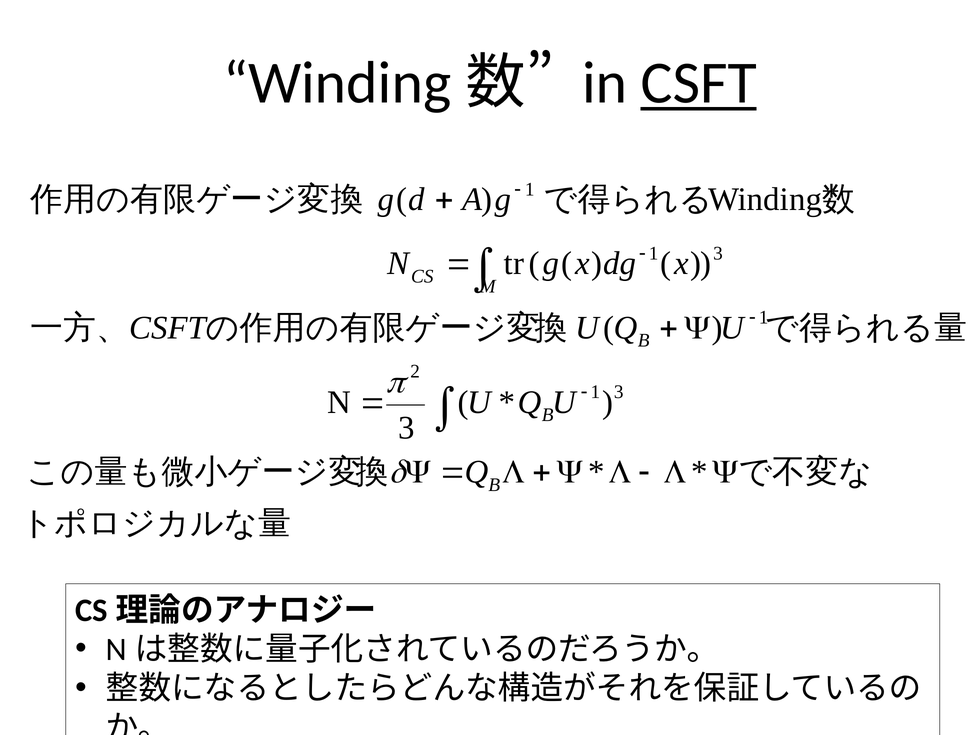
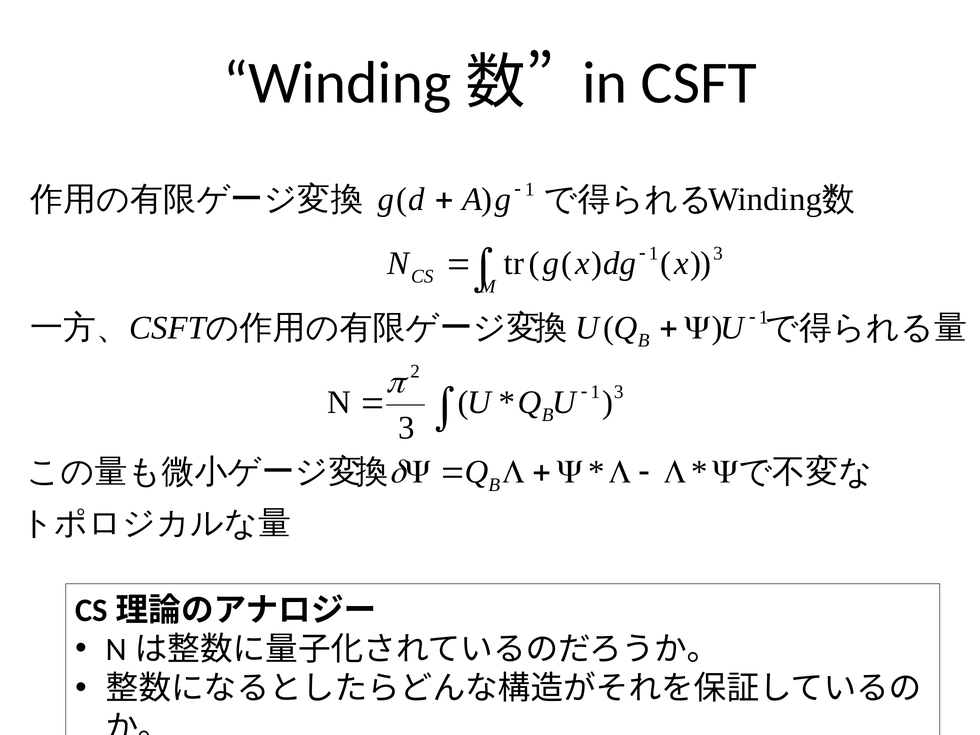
CSFT at (699, 83) underline: present -> none
